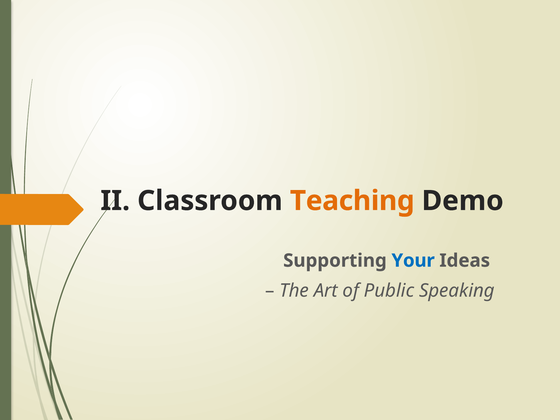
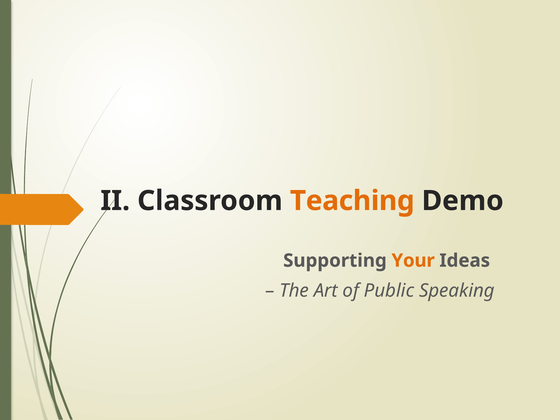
Your colour: blue -> orange
